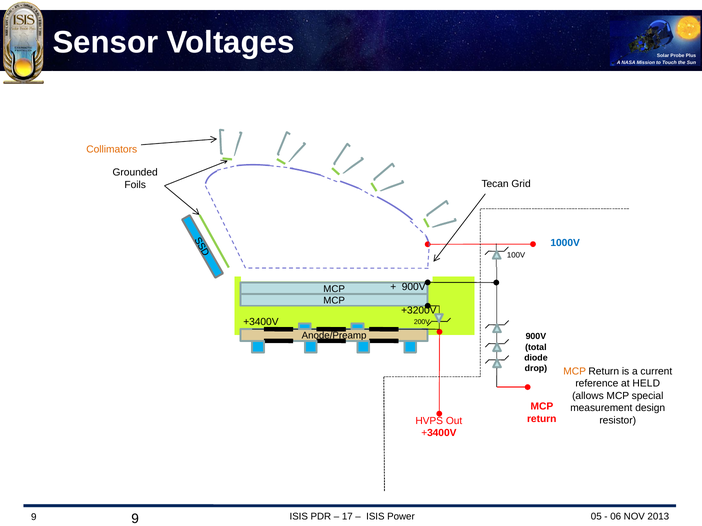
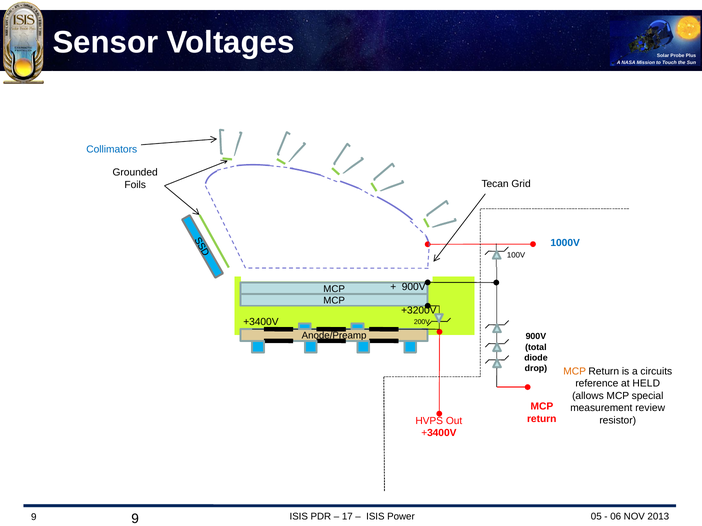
Collimators colour: orange -> blue
current: current -> circuits
design: design -> review
